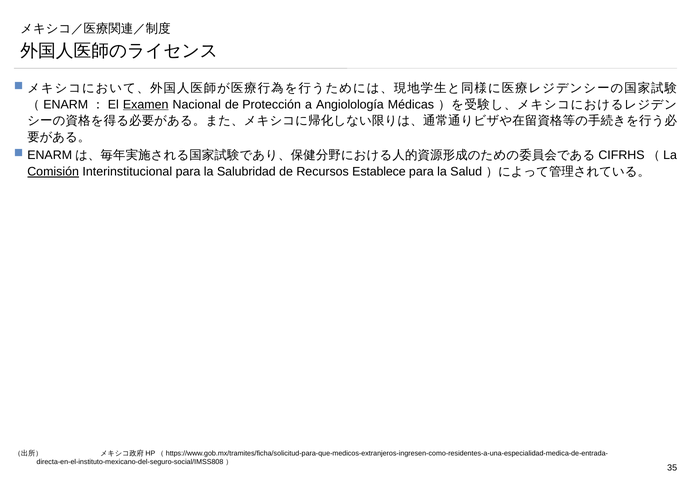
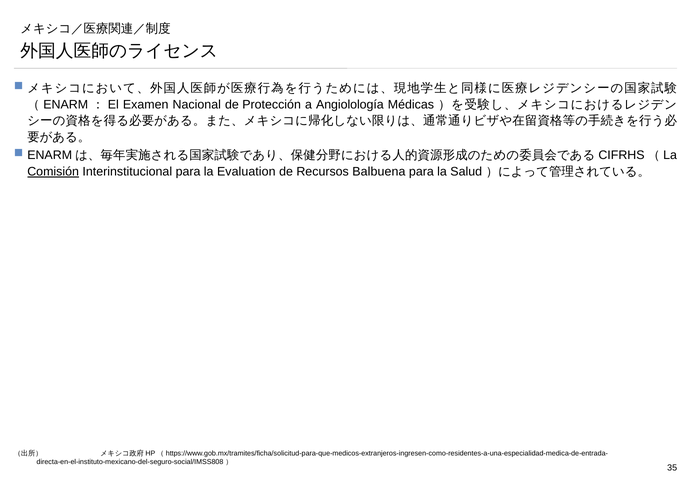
Examen underline: present -> none
Salubridad: Salubridad -> Evaluation
Establece: Establece -> Balbuena
